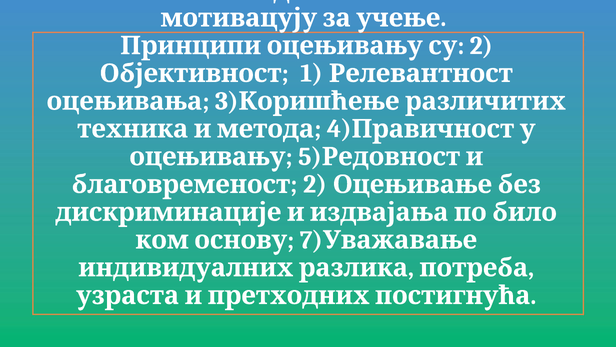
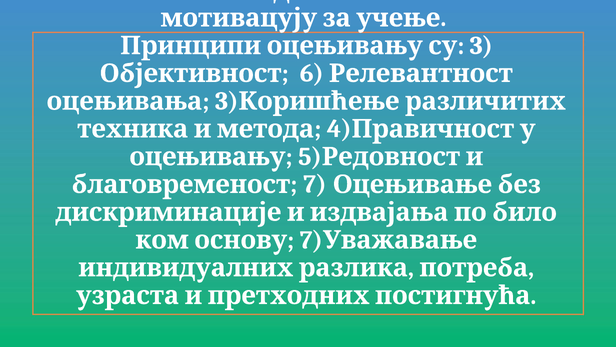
2 at (481, 46): 2 -> 3
1: 1 -> 6
2 at (315, 184): 2 -> 7
